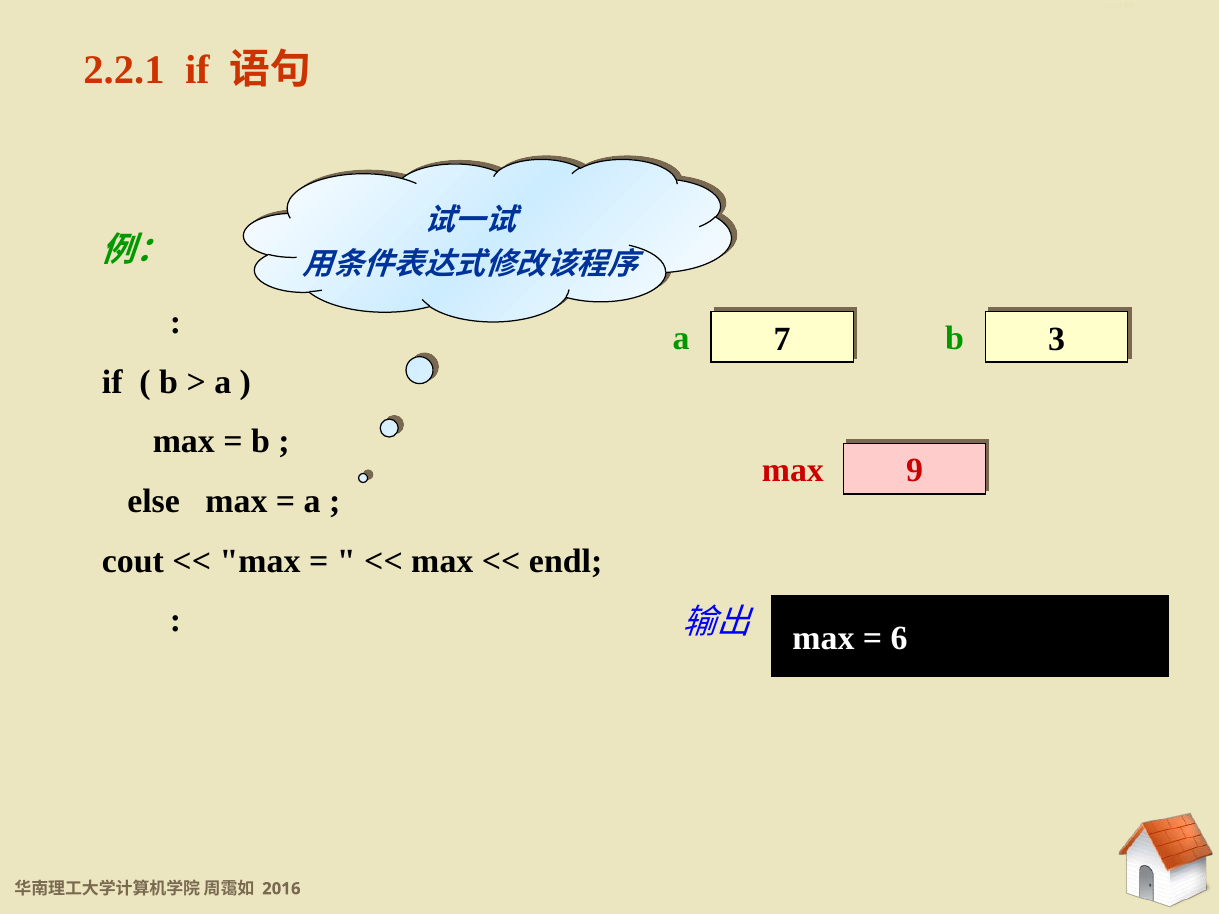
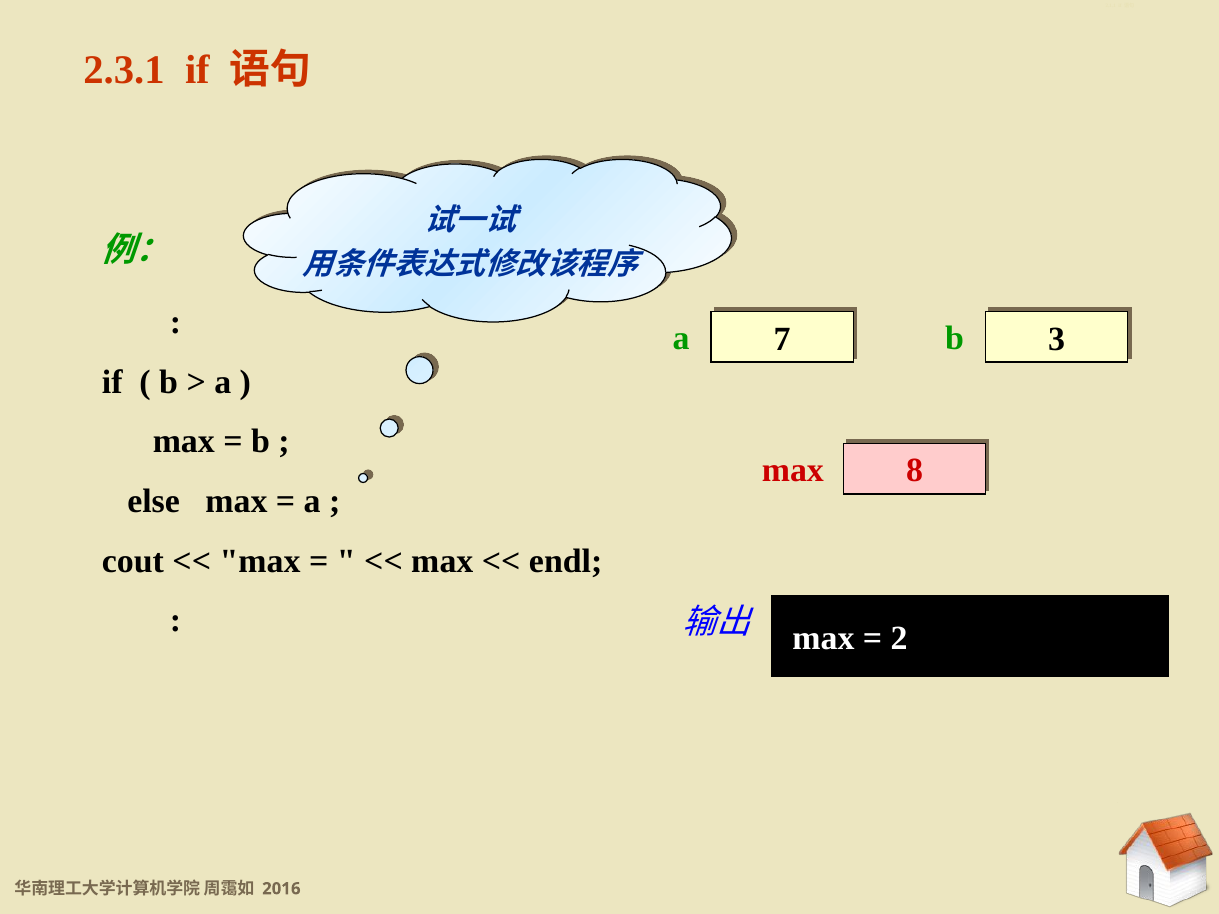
2.2.1: 2.2.1 -> 2.3.1
9: 9 -> 8
6: 6 -> 2
